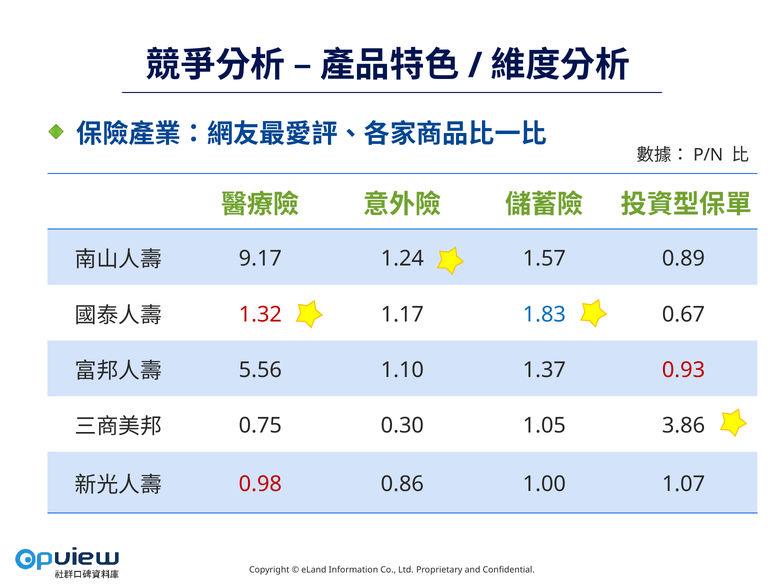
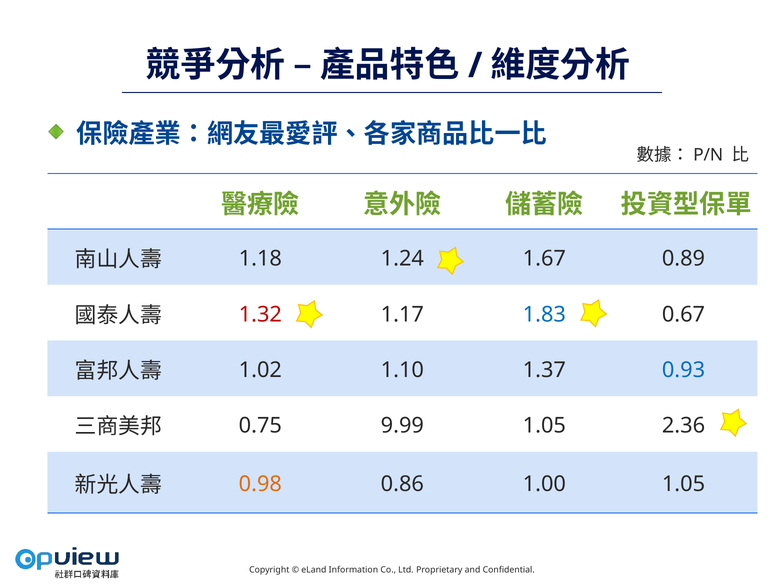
9.17: 9.17 -> 1.18
1.57: 1.57 -> 1.67
5.56: 5.56 -> 1.02
0.93 colour: red -> blue
0.30: 0.30 -> 9.99
3.86: 3.86 -> 2.36
0.98 colour: red -> orange
1.00 1.07: 1.07 -> 1.05
